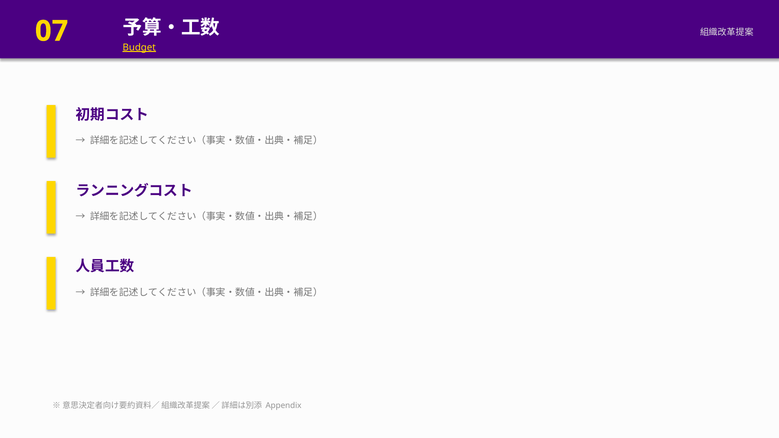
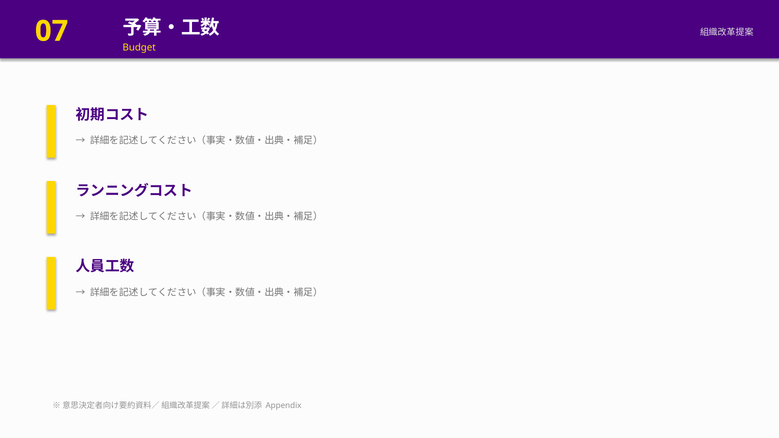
Budget underline: present -> none
